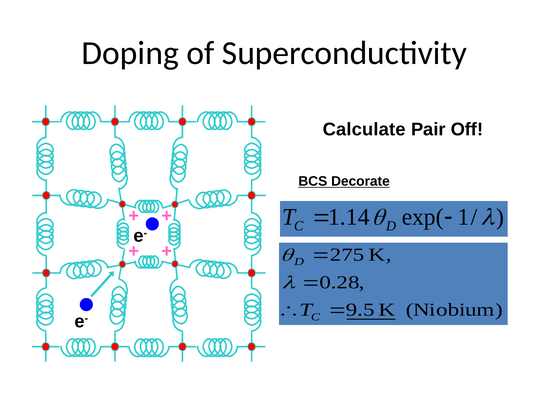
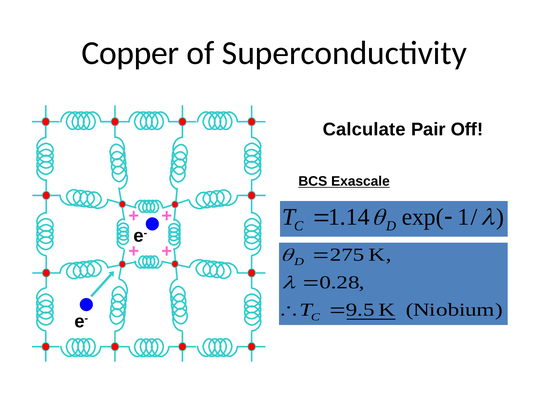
Doping: Doping -> Copper
Decorate: Decorate -> Exascale
